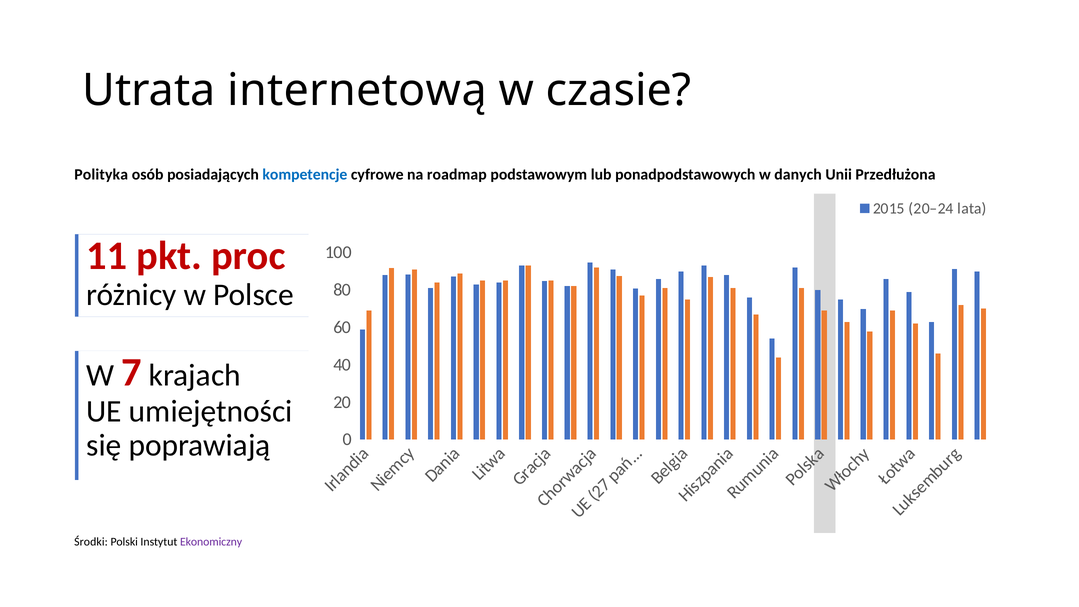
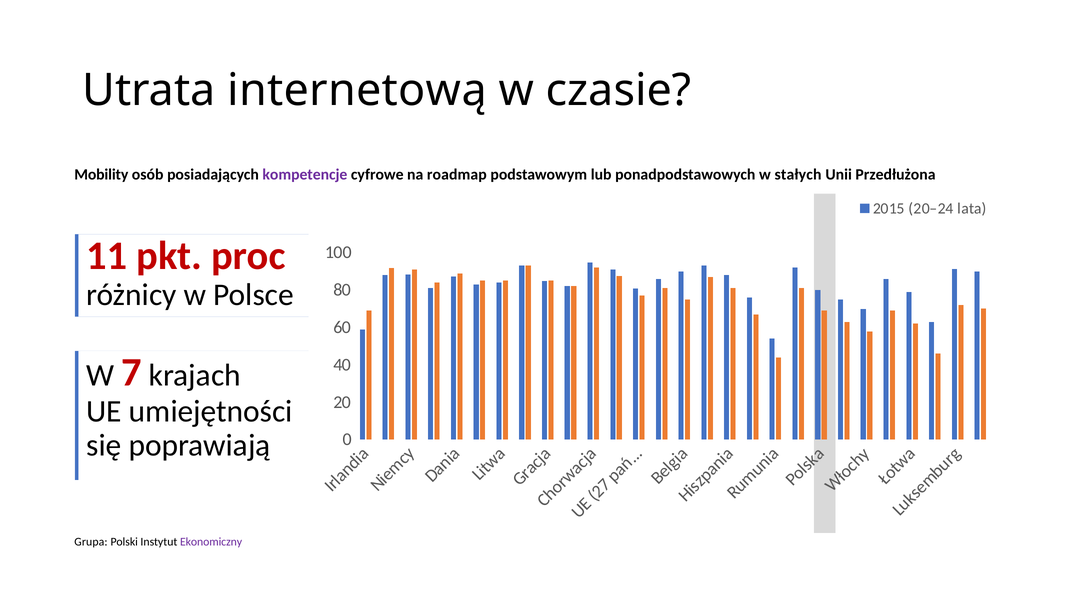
Polityka: Polityka -> Mobility
kompetencje colour: blue -> purple
danych: danych -> stałych
Środki: Środki -> Grupa
